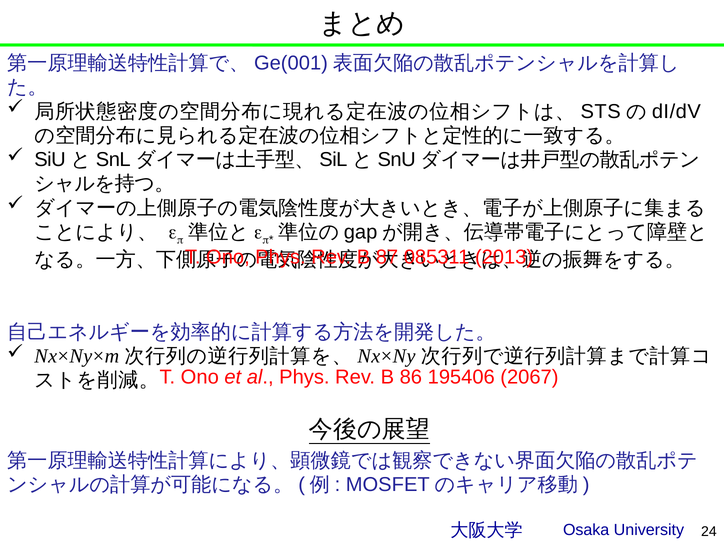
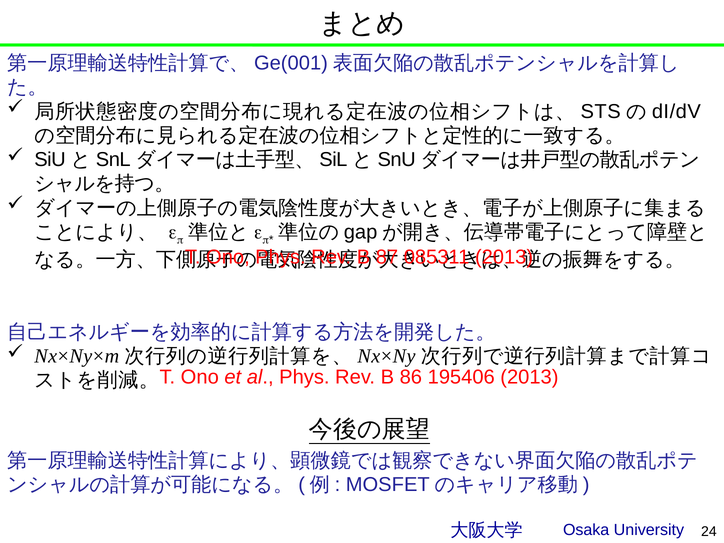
195406 2067: 2067 -> 2013
